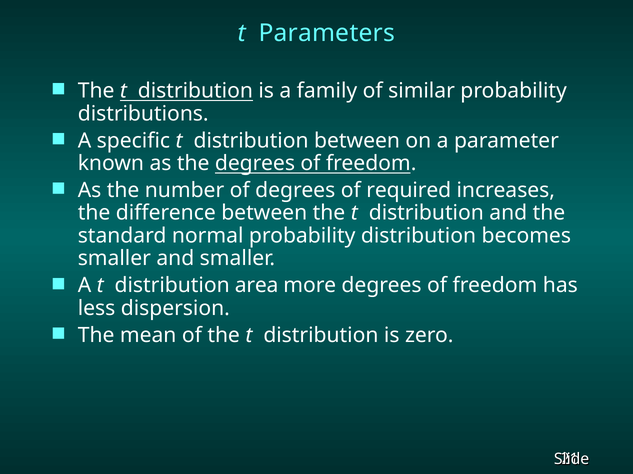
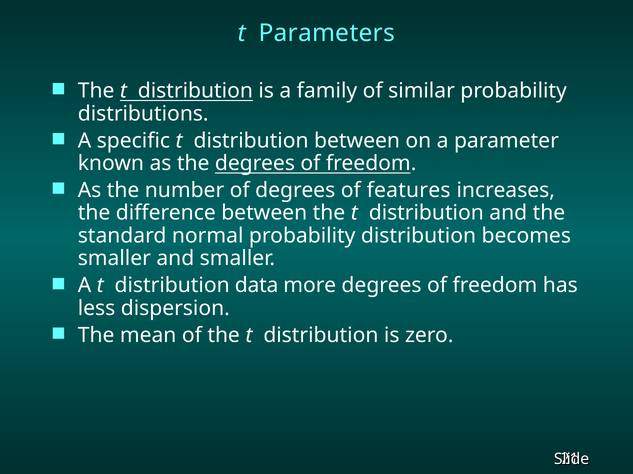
required: required -> features
area: area -> data
